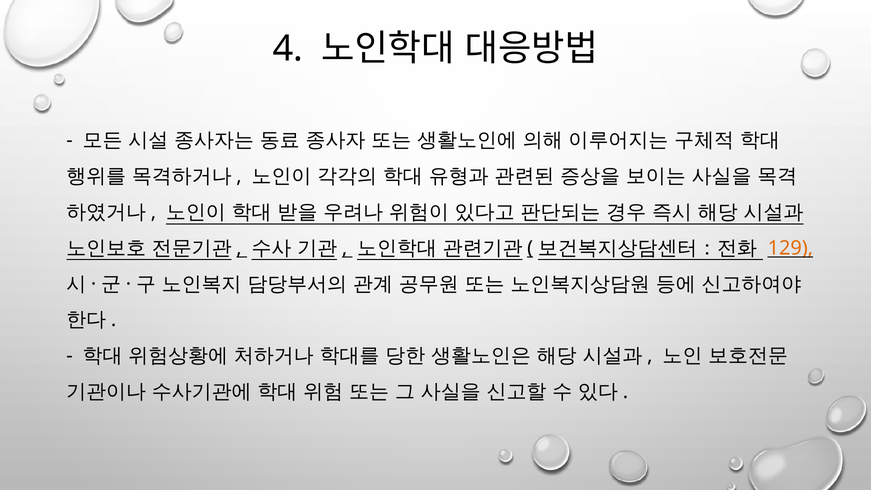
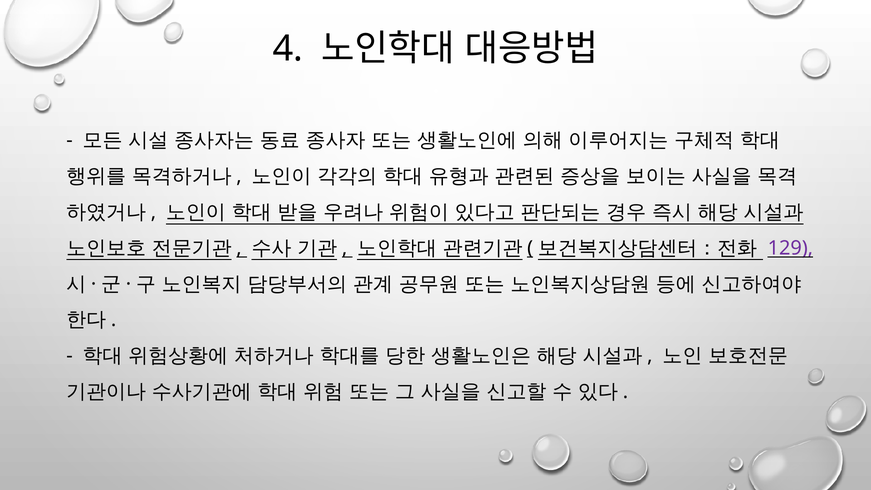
129 colour: orange -> purple
